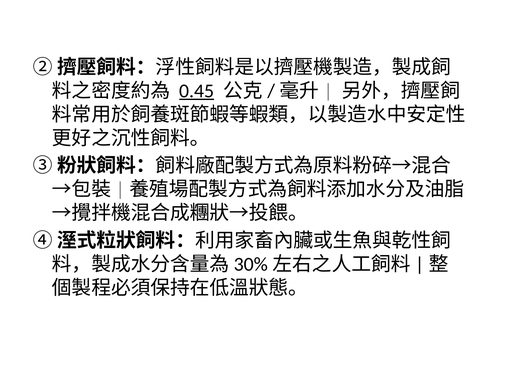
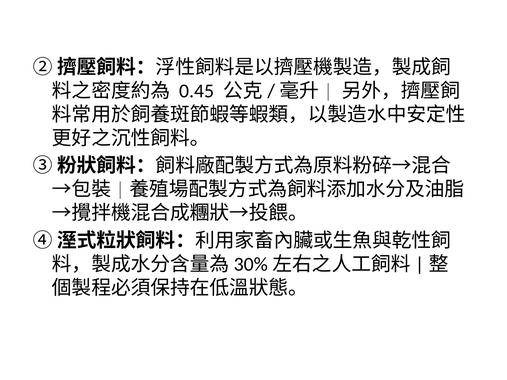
0.45 underline: present -> none
